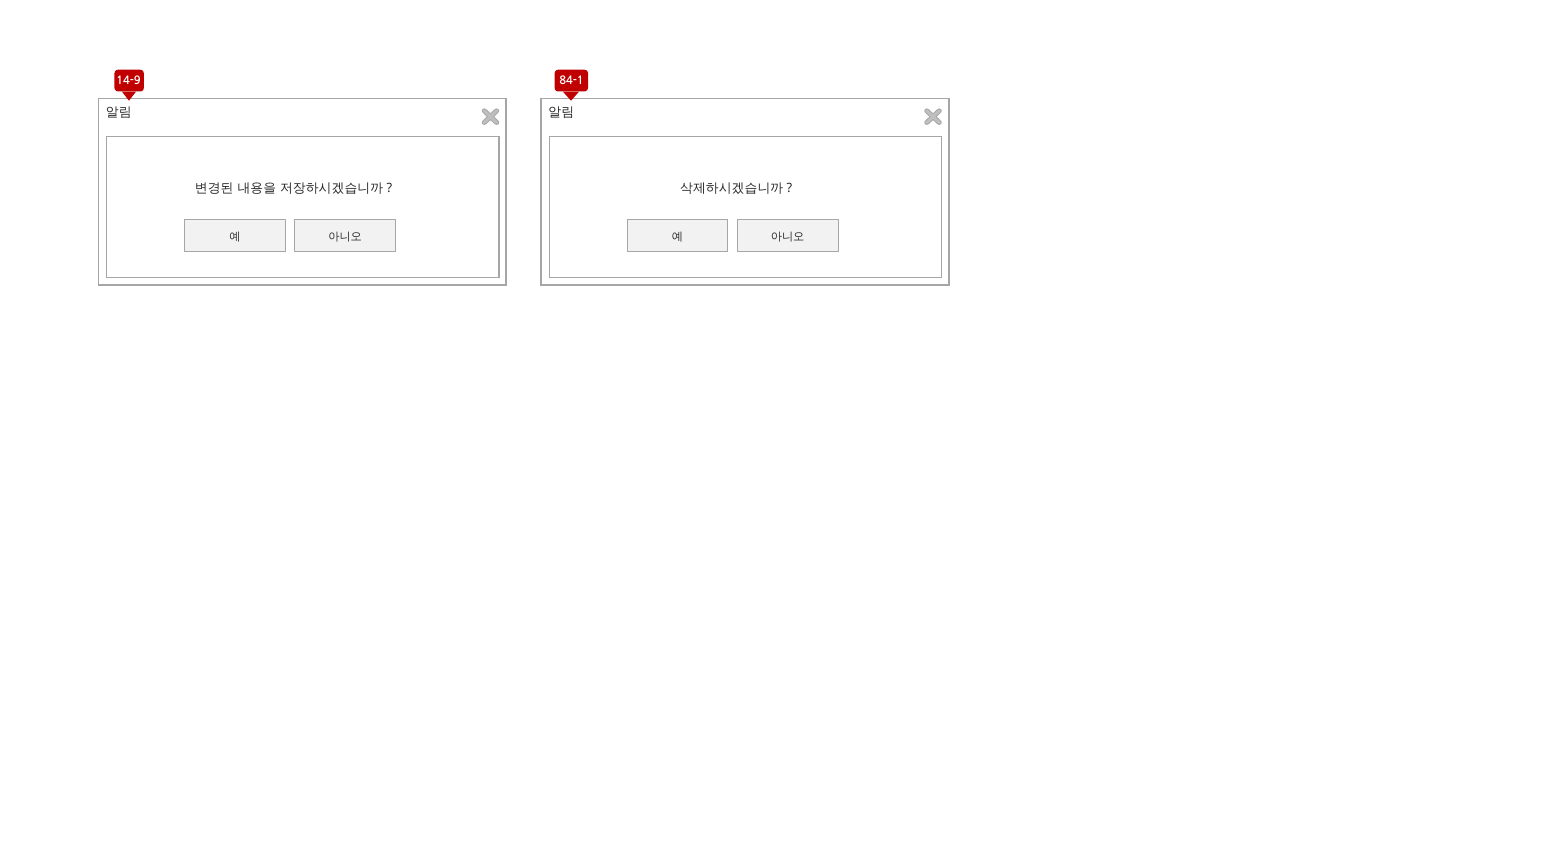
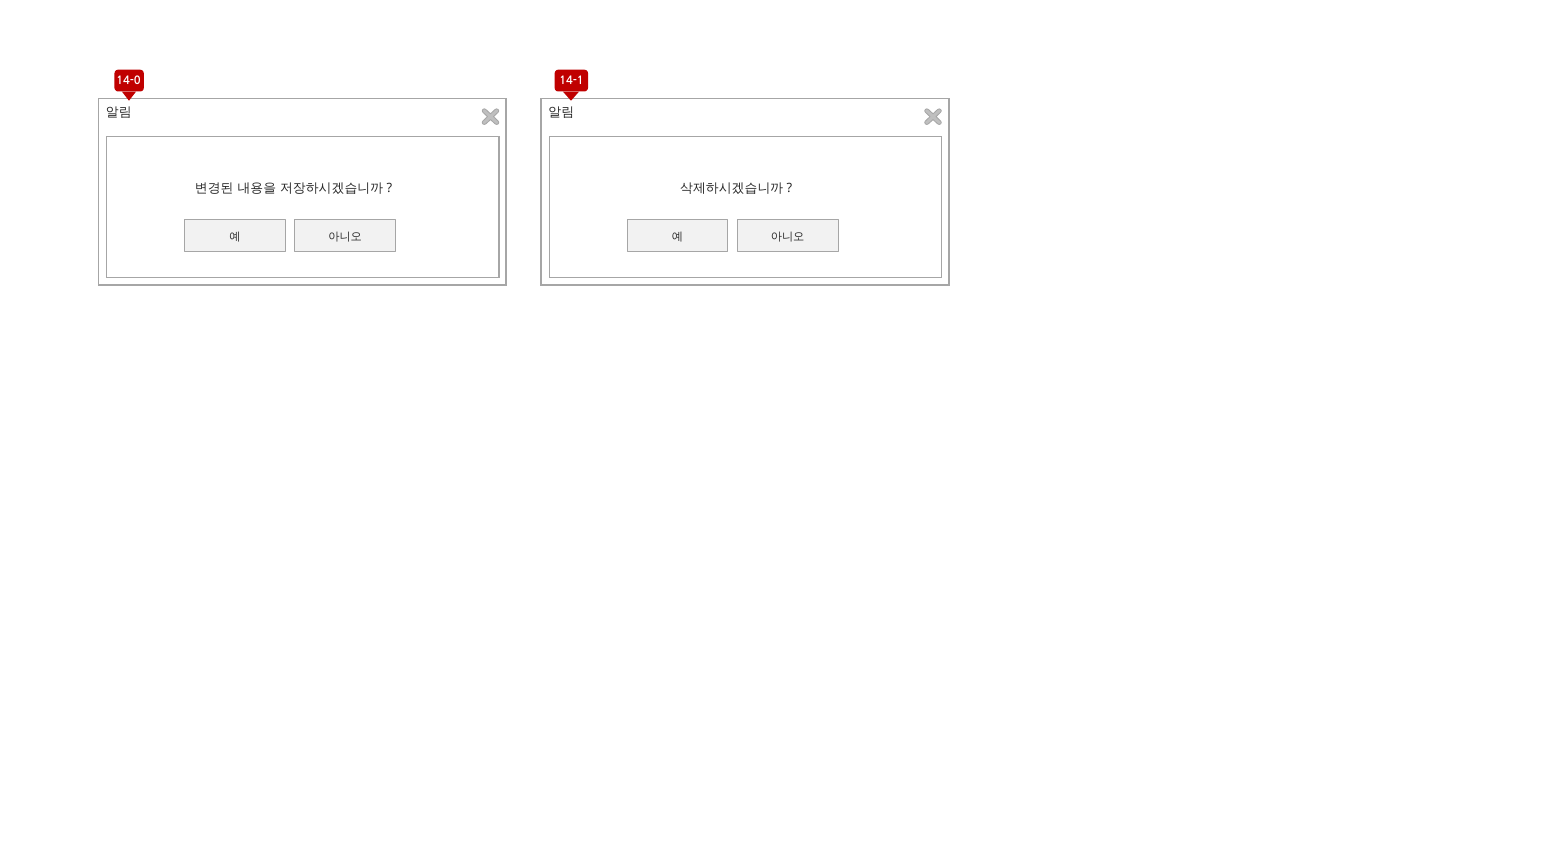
14-9: 14-9 -> 14-0
84-1: 84-1 -> 14-1
